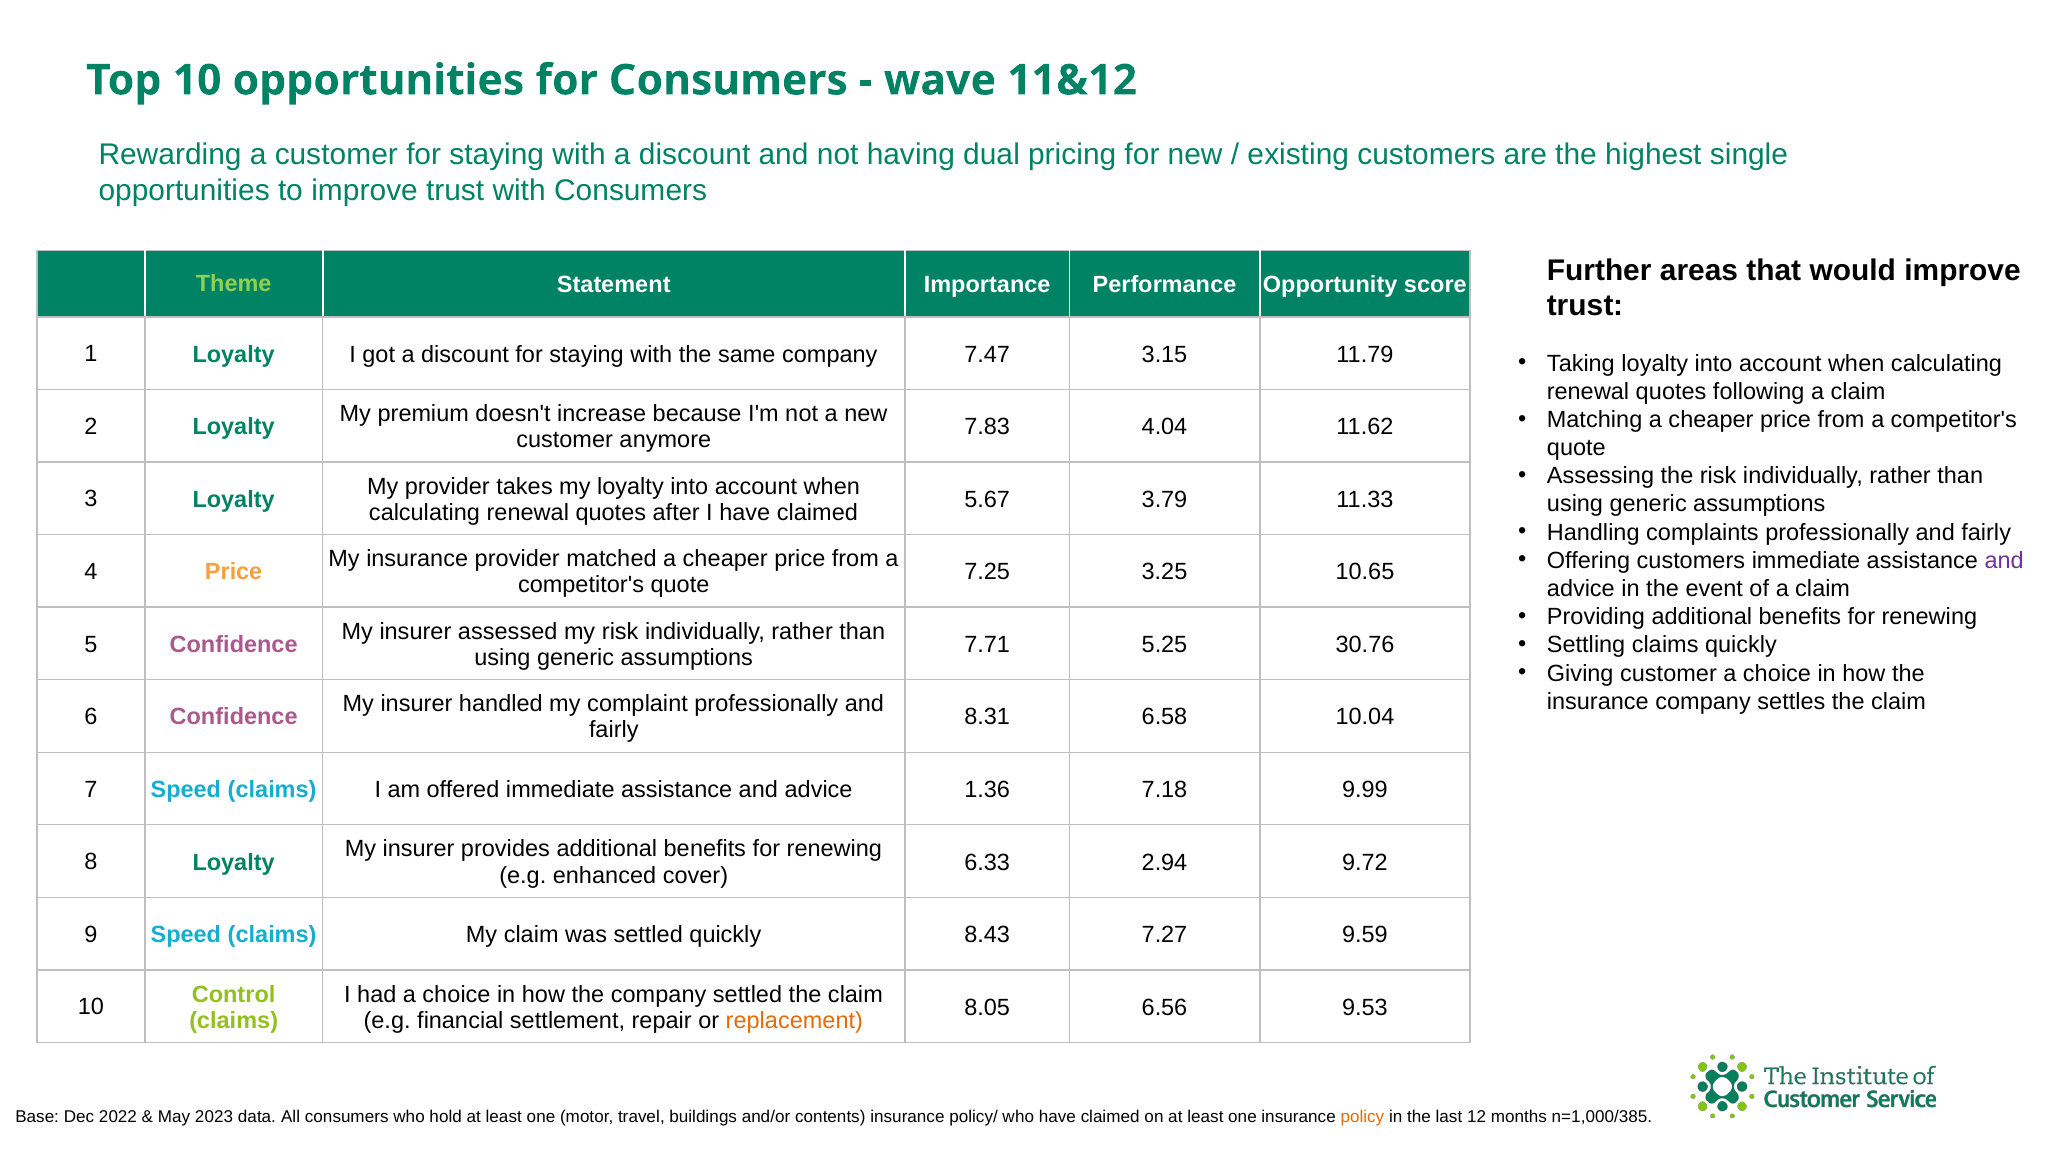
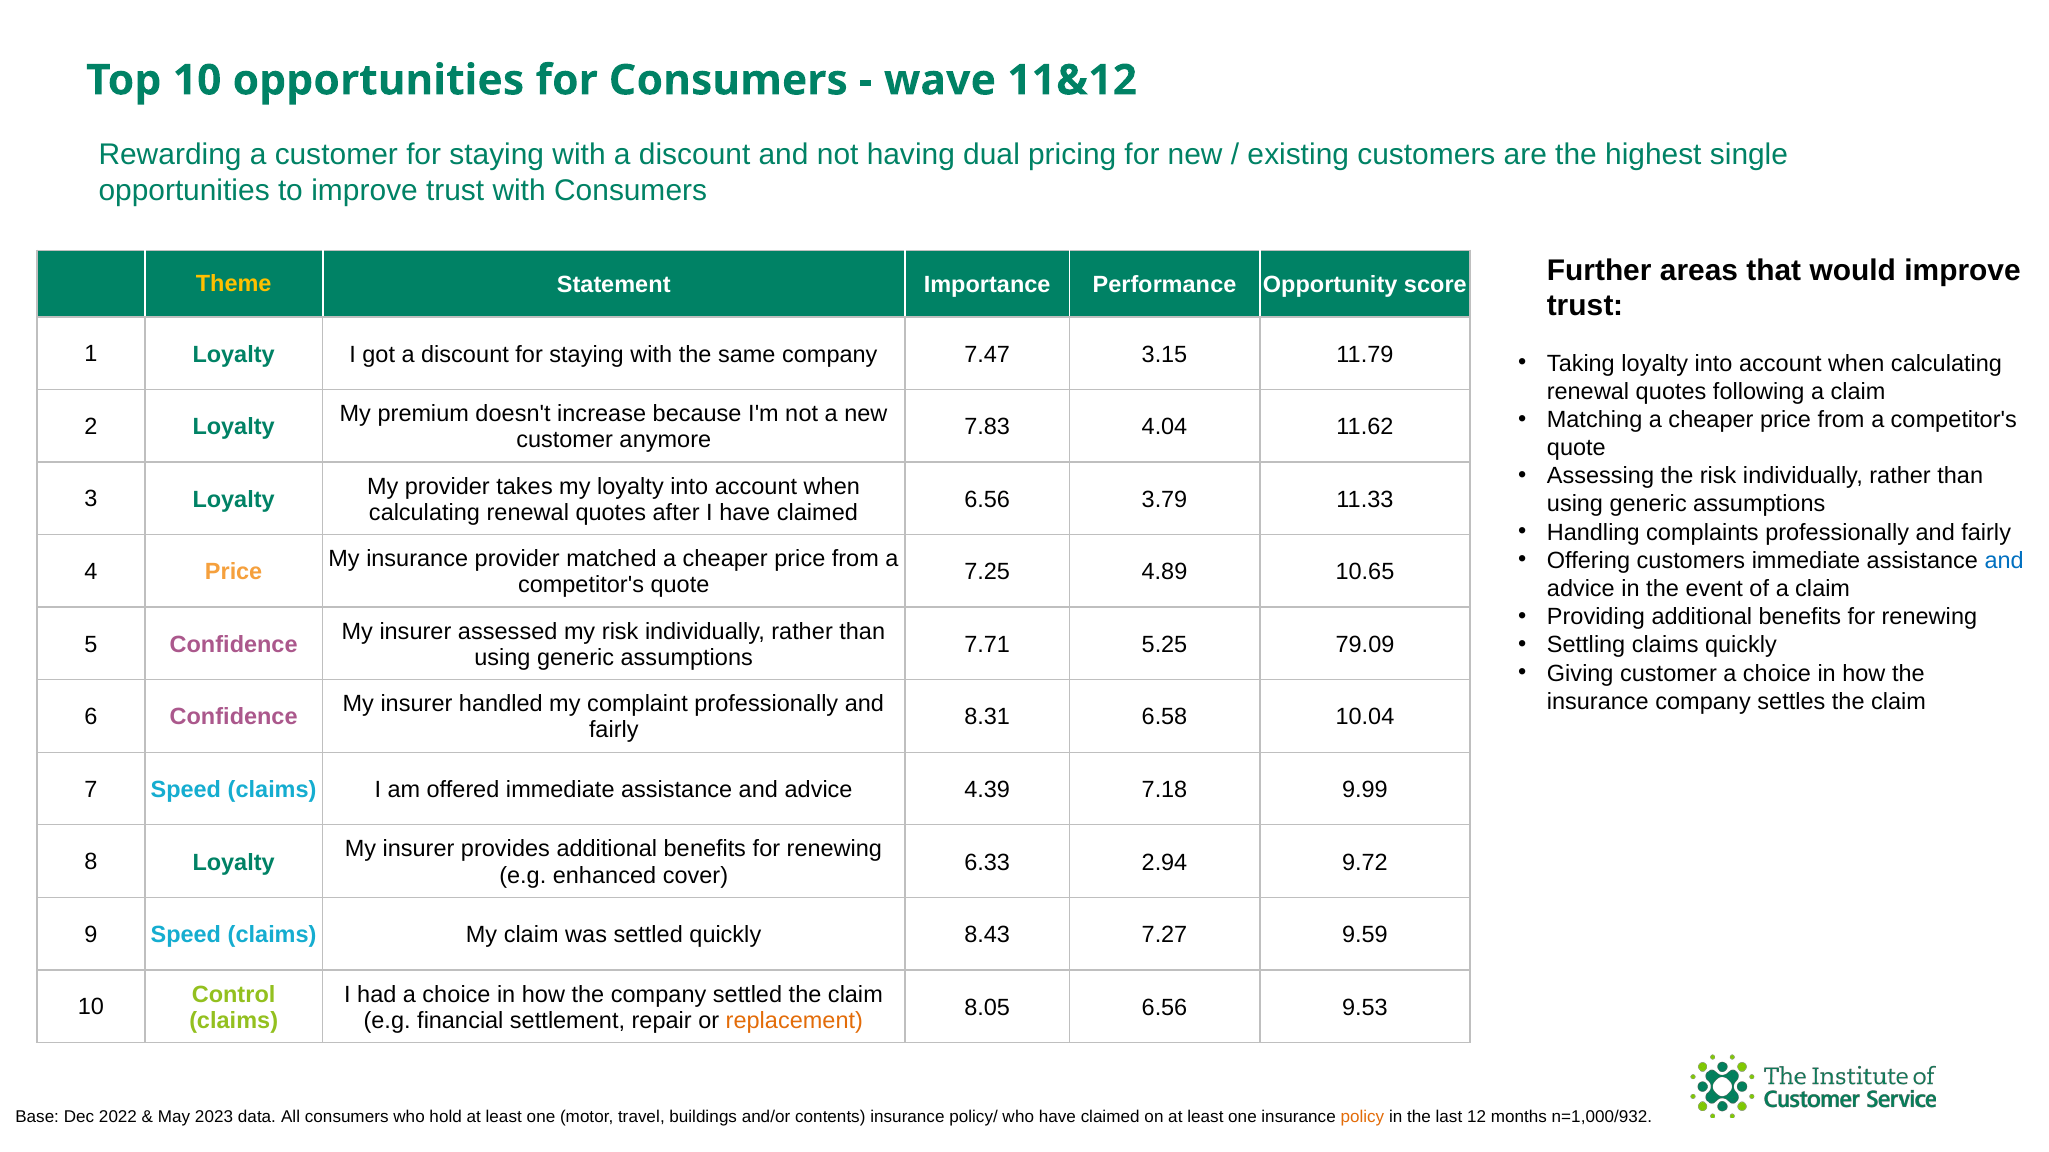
Theme colour: light green -> yellow
5.67 at (987, 500): 5.67 -> 6.56
and at (2004, 561) colour: purple -> blue
3.25: 3.25 -> 4.89
30.76: 30.76 -> 79.09
1.36: 1.36 -> 4.39
n=1,000/385: n=1,000/385 -> n=1,000/932
